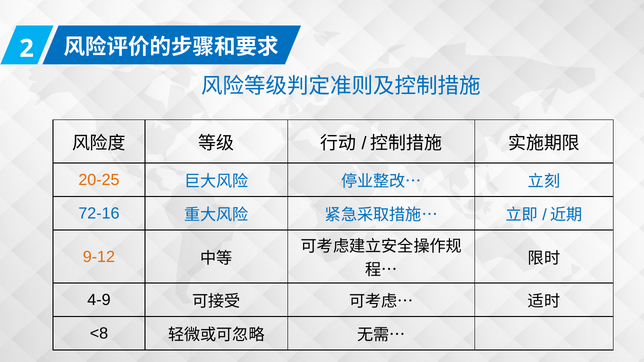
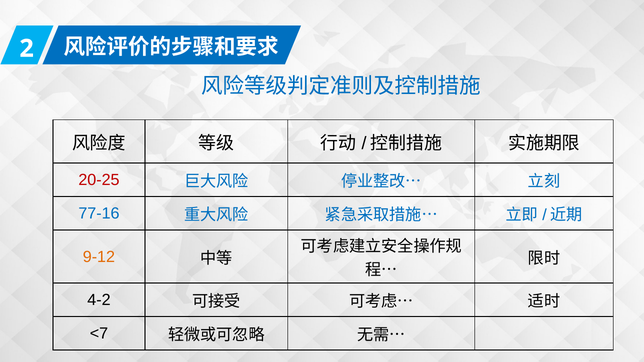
20-25 colour: orange -> red
72-16: 72-16 -> 77-16
4-9: 4-9 -> 4-2
<8: <8 -> <7
